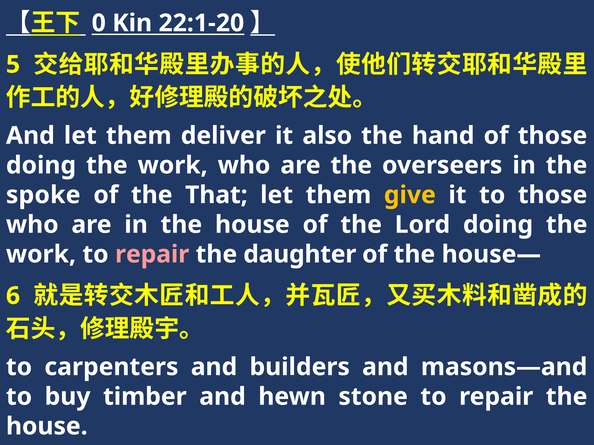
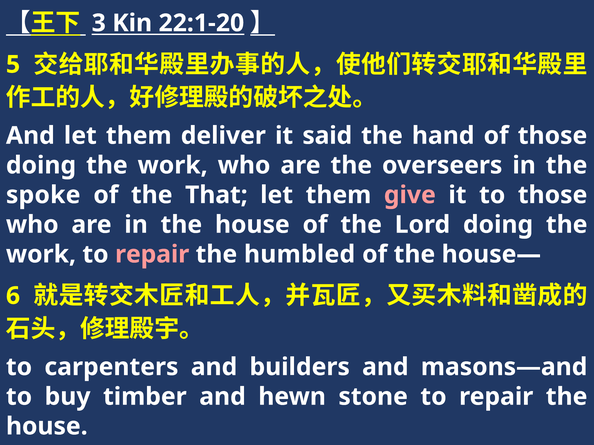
0: 0 -> 3
also: also -> said
give colour: yellow -> pink
daughter: daughter -> humbled
